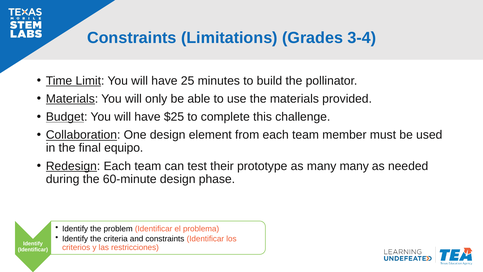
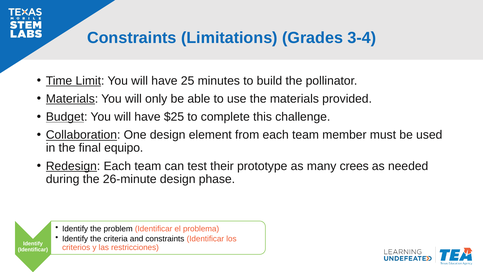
many many: many -> crees
60-minute: 60-minute -> 26-minute
